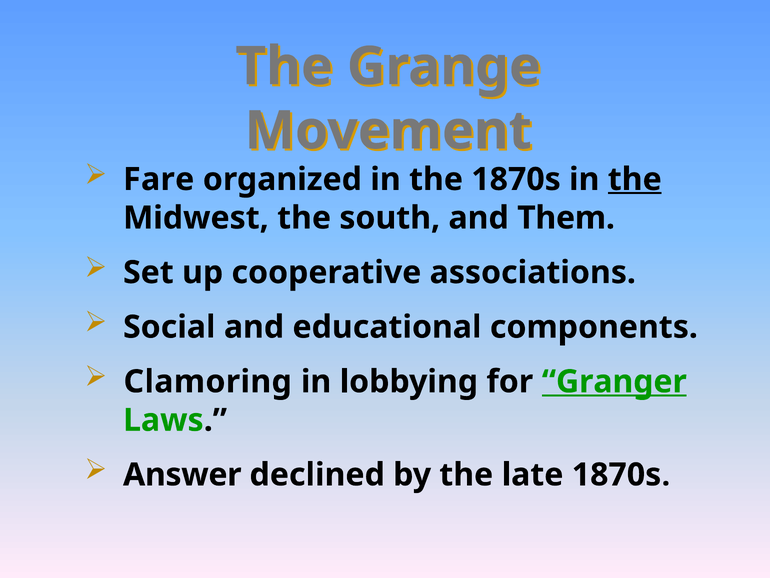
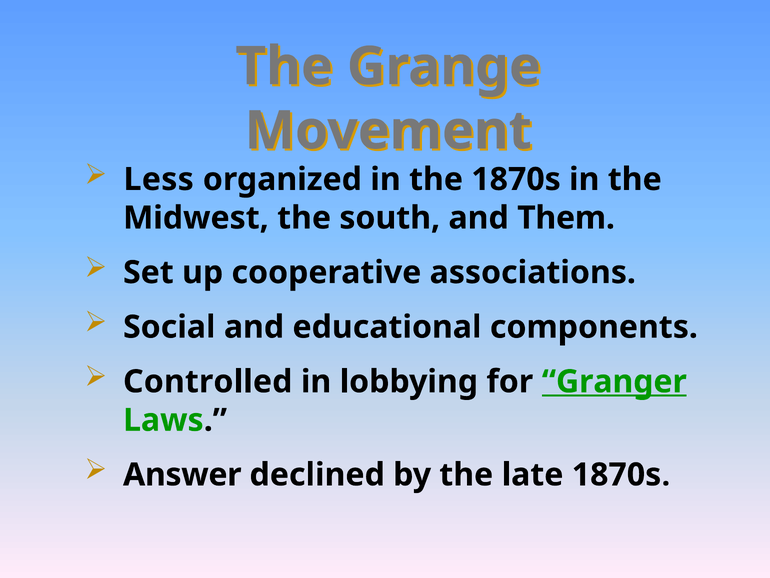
Fare: Fare -> Less
the at (635, 179) underline: present -> none
Clamoring: Clamoring -> Controlled
